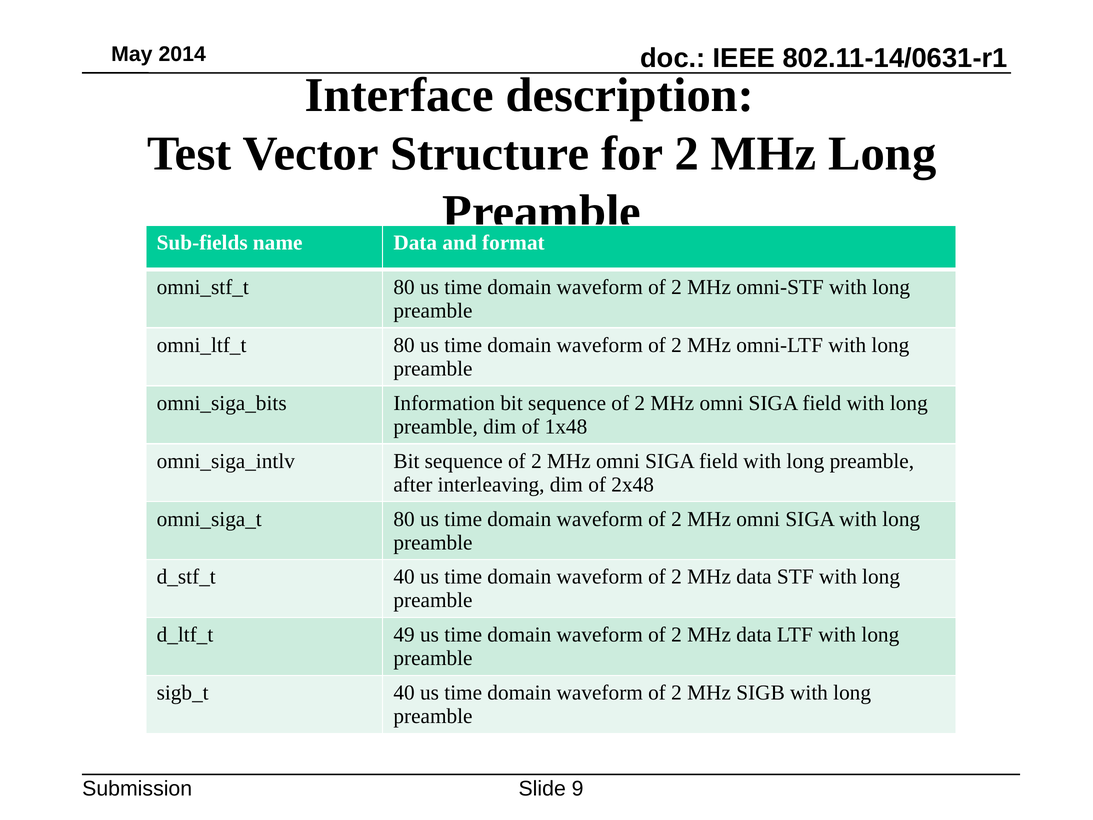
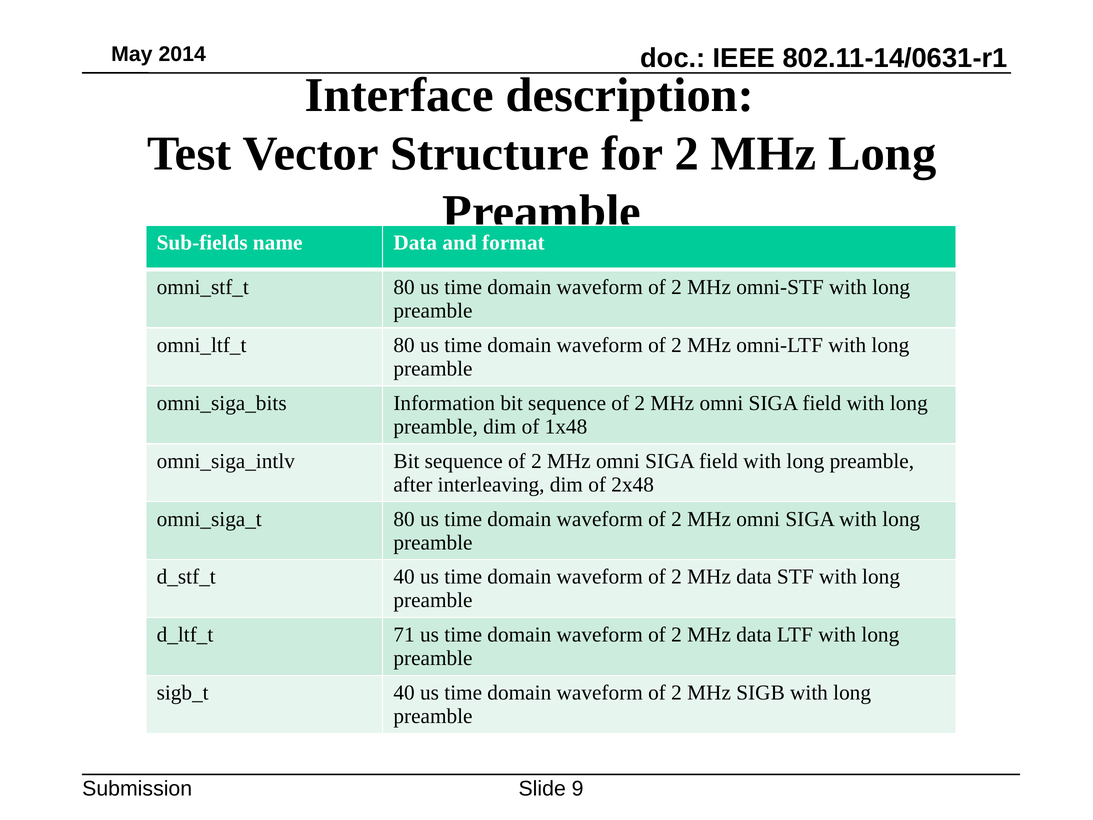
49: 49 -> 71
